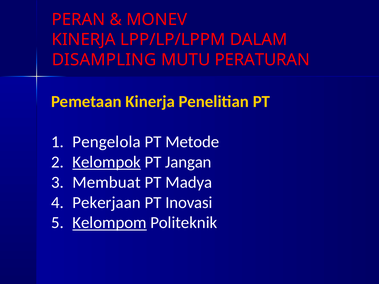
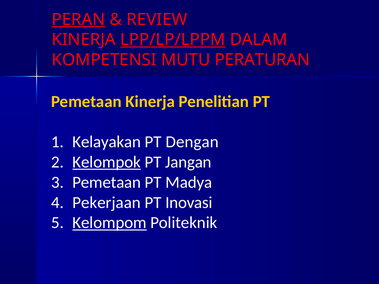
PERAN underline: none -> present
MONEV: MONEV -> REVIEW
LPP/LP/LPPM underline: none -> present
DISAMPLING: DISAMPLING -> KOMPETENSI
Pengelola: Pengelola -> Kelayakan
Metode: Metode -> Dengan
Membuat at (107, 182): Membuat -> Pemetaan
